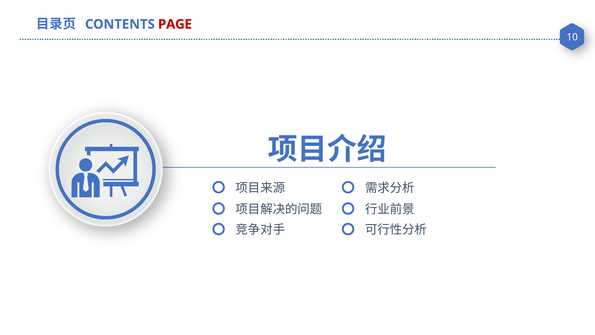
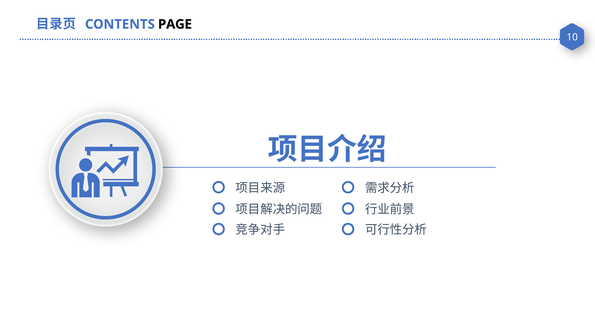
PAGE colour: red -> black
